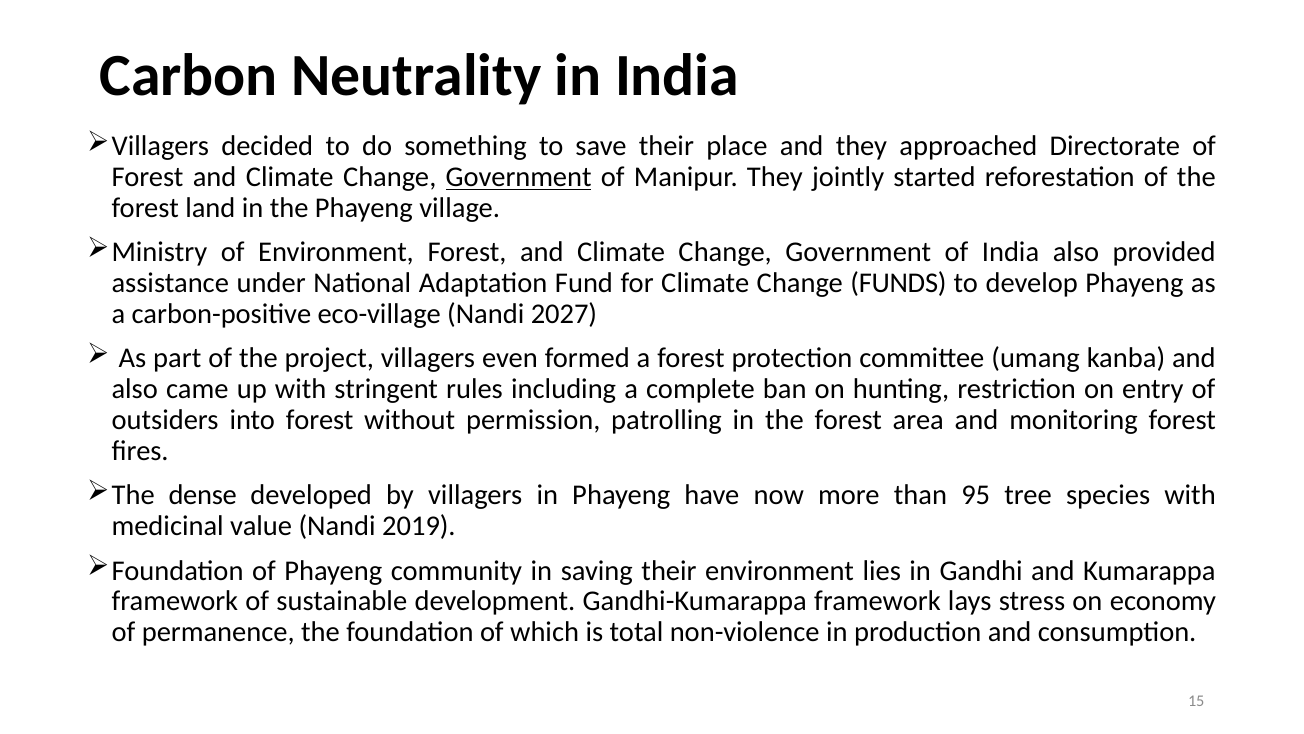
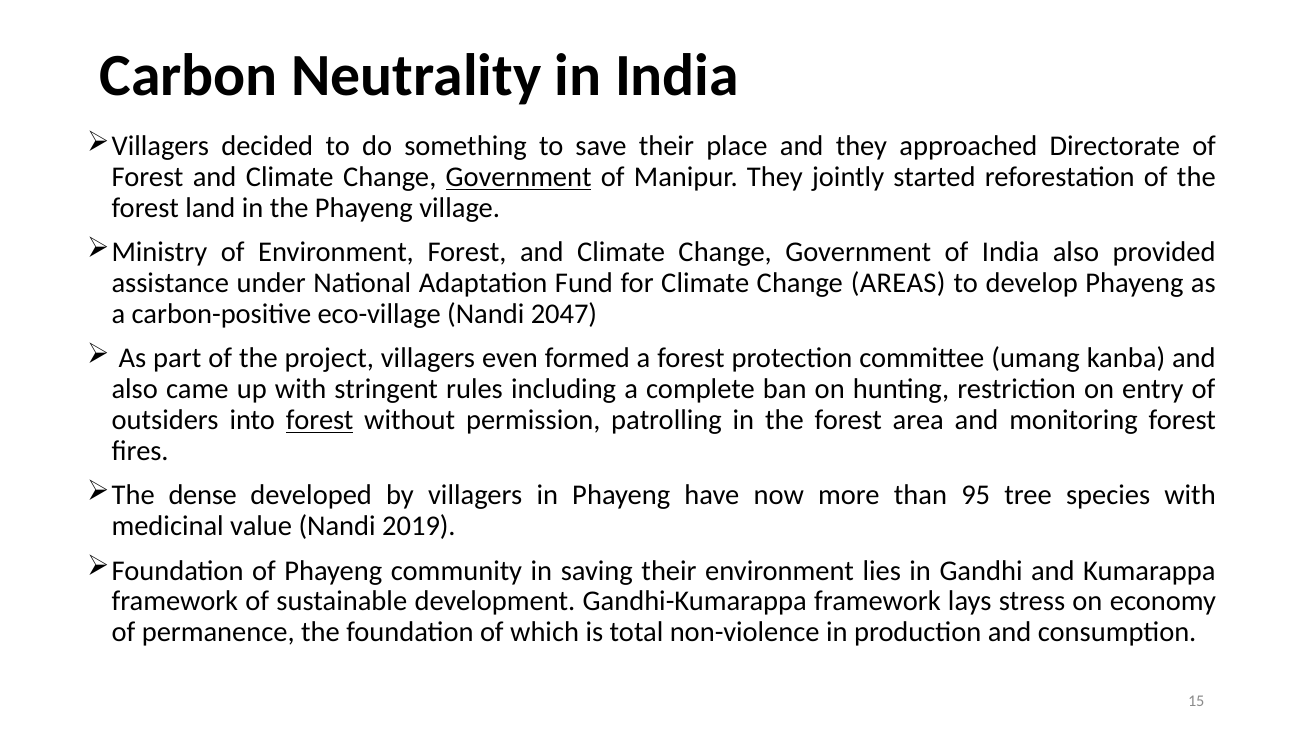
FUNDS: FUNDS -> AREAS
2027: 2027 -> 2047
forest at (320, 420) underline: none -> present
